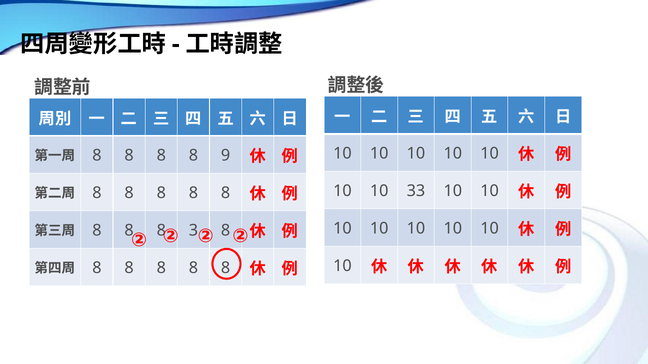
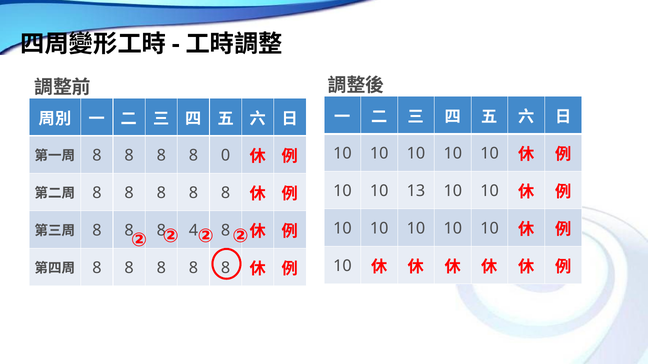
9: 9 -> 0
33: 33 -> 13
3: 3 -> 4
